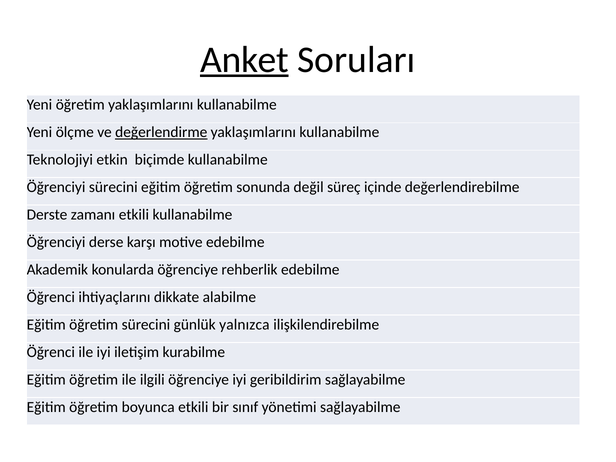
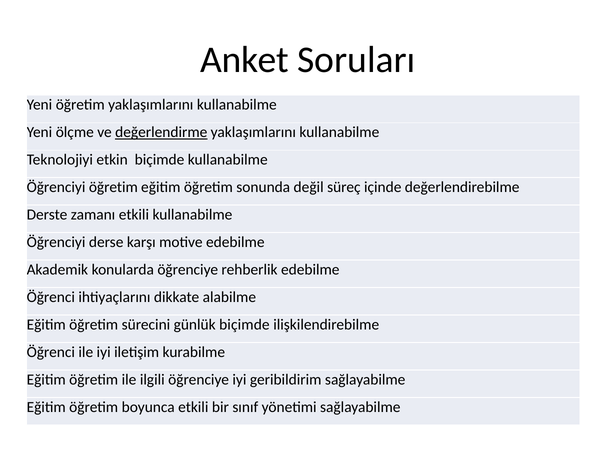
Anket underline: present -> none
Öğrenciyi sürecini: sürecini -> öğretim
günlük yalnızca: yalnızca -> biçimde
